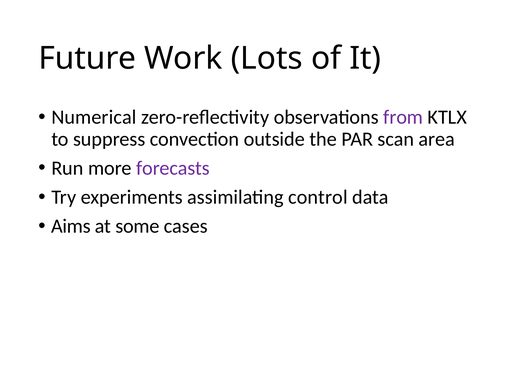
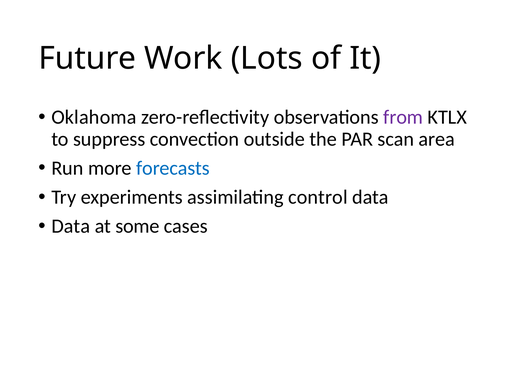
Numerical: Numerical -> Oklahoma
forecasts colour: purple -> blue
Aims at (71, 226): Aims -> Data
